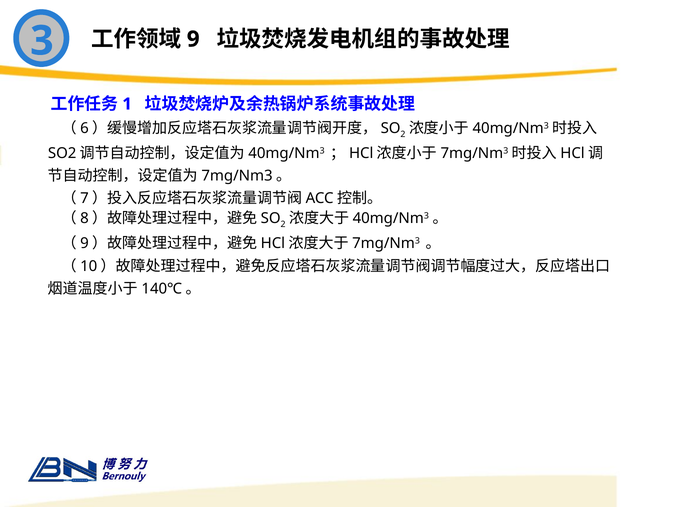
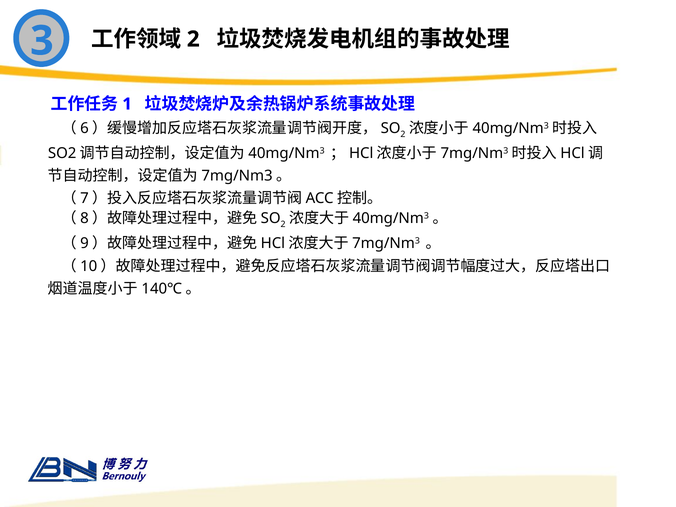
9 at (193, 39): 9 -> 2
